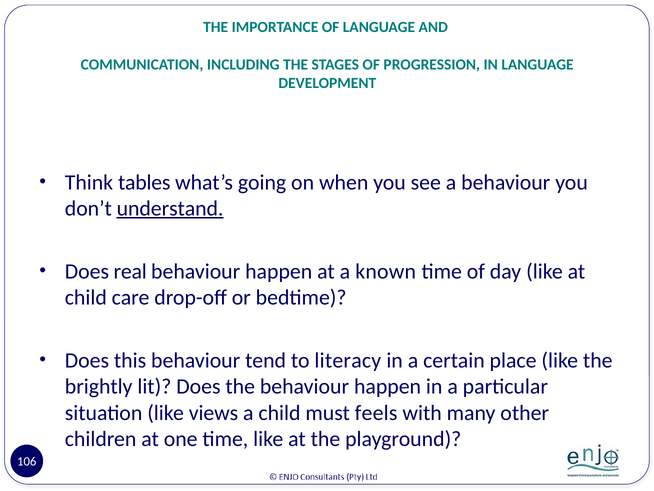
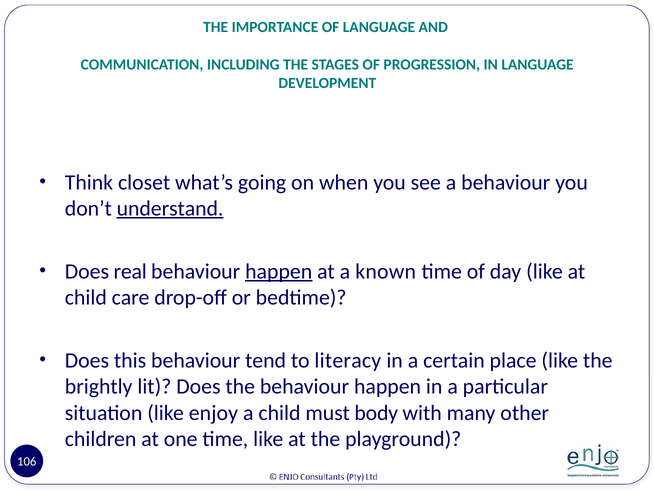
tables: tables -> closet
happen at (279, 271) underline: none -> present
views: views -> enjoy
feels: feels -> body
